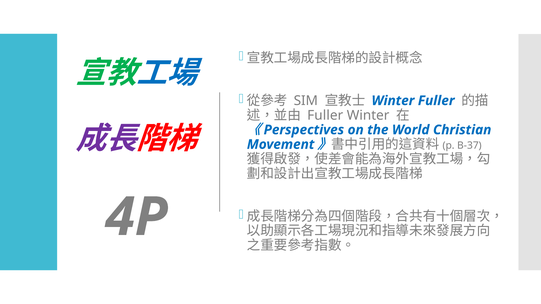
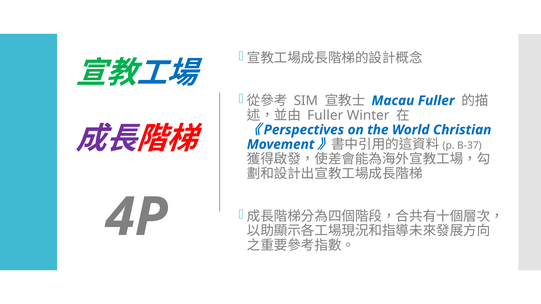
Winter at (393, 101): Winter -> Macau
